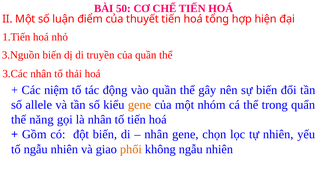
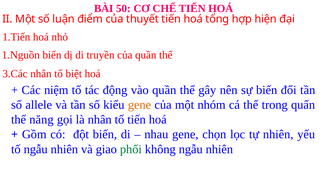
3.Nguồn: 3.Nguồn -> 1.Nguồn
thải: thải -> biệt
nhân at (156, 134): nhân -> nhau
phối colour: orange -> green
